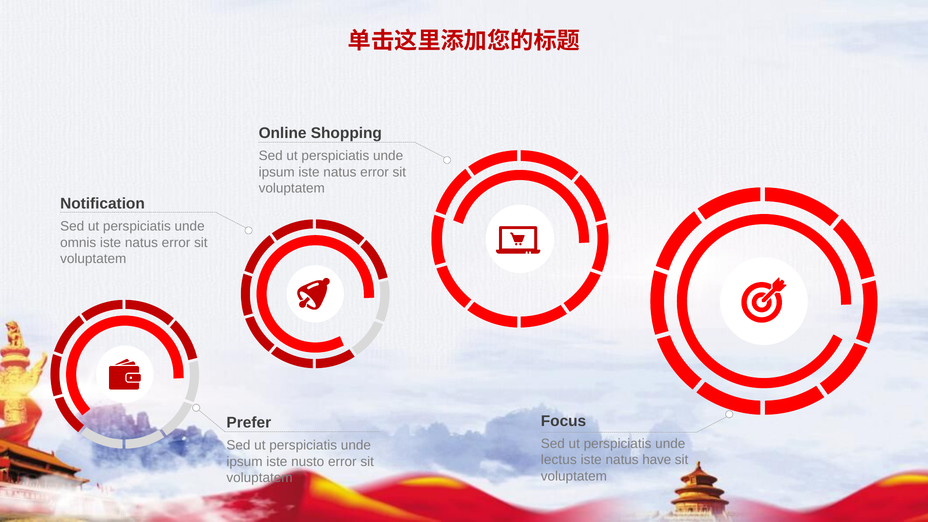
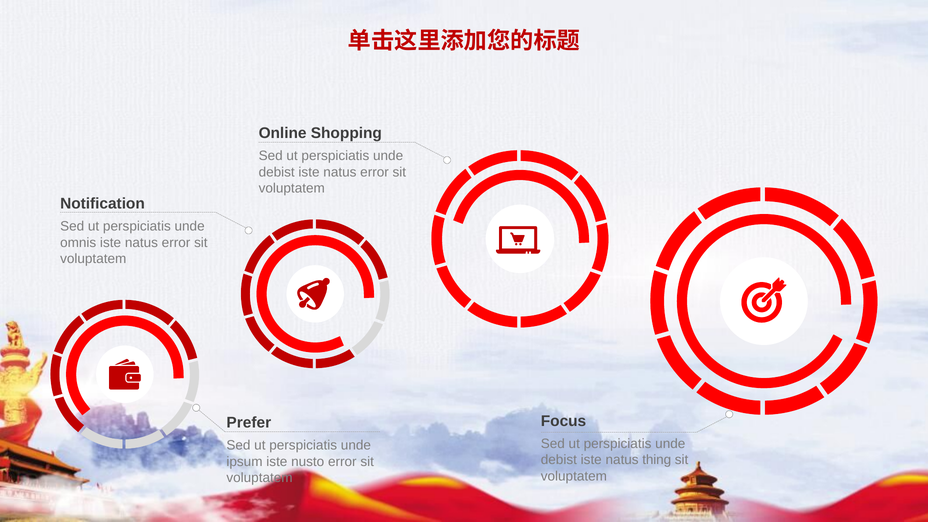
ipsum at (277, 172): ipsum -> debist
lectus at (559, 460): lectus -> debist
have: have -> thing
